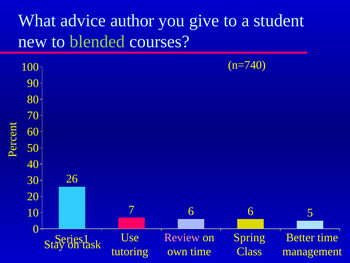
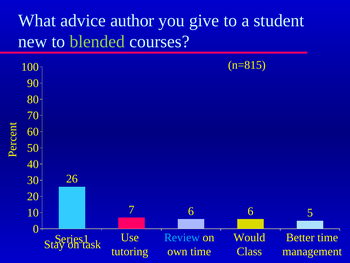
n=740: n=740 -> n=815
Review colour: pink -> light blue
Spring: Spring -> Would
